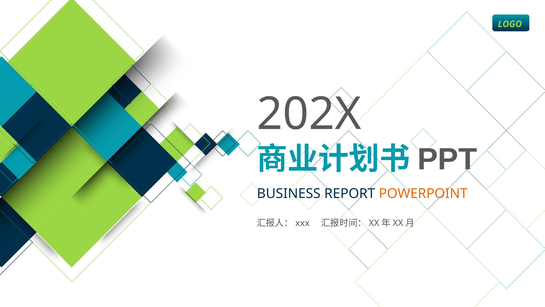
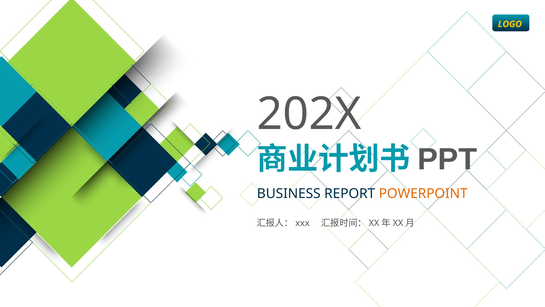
LOGO colour: light green -> yellow
